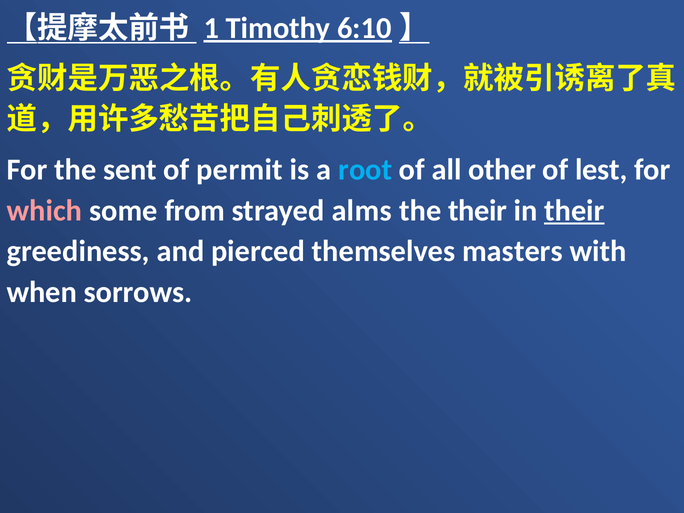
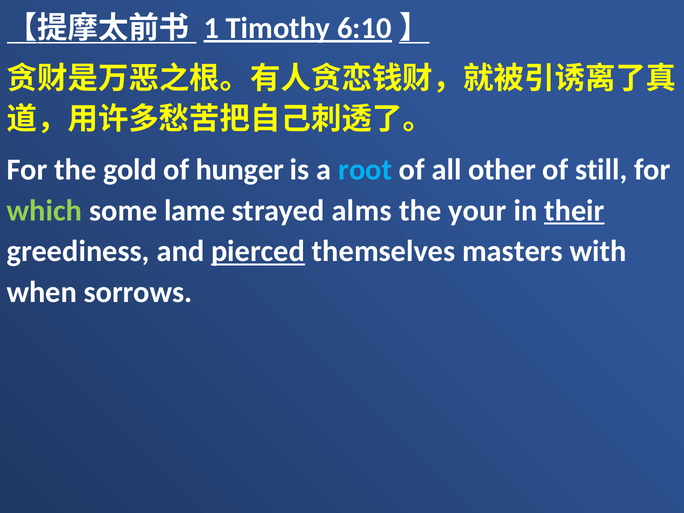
sent: sent -> gold
permit: permit -> hunger
lest: lest -> still
which colour: pink -> light green
from: from -> lame
the their: their -> your
pierced underline: none -> present
